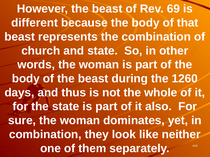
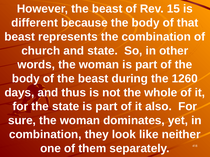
69: 69 -> 15
